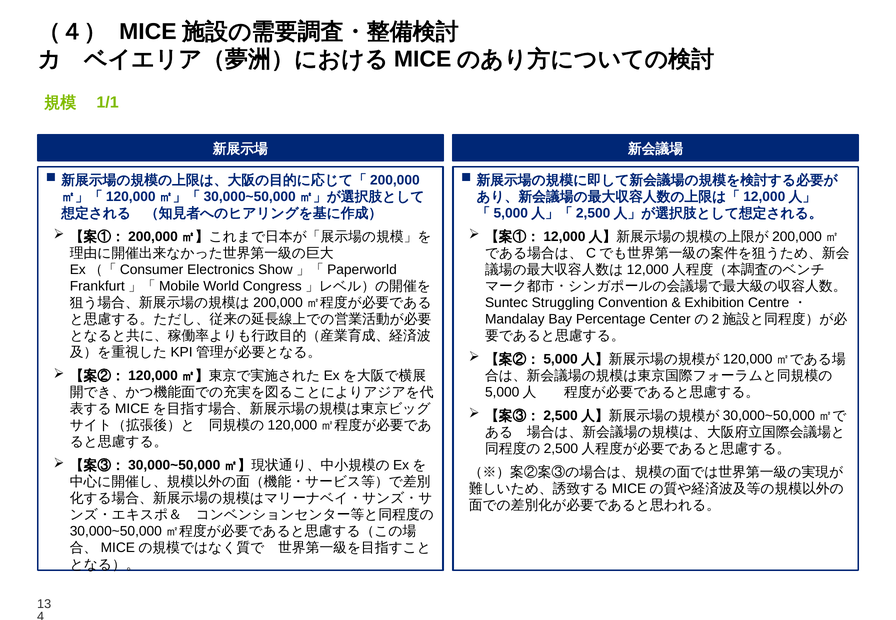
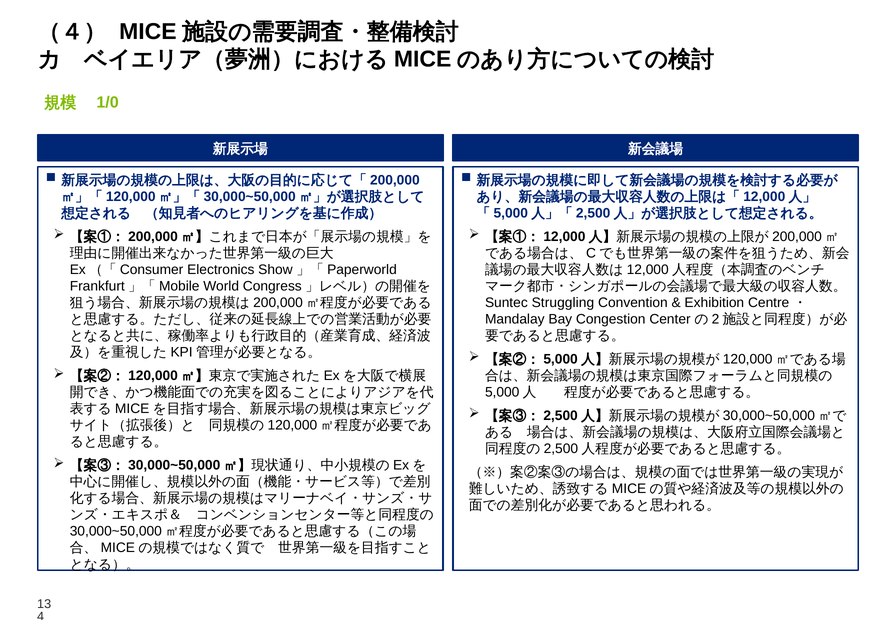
1/1: 1/1 -> 1/0
Percentage: Percentage -> Congestion
